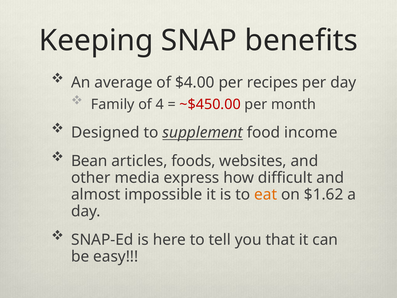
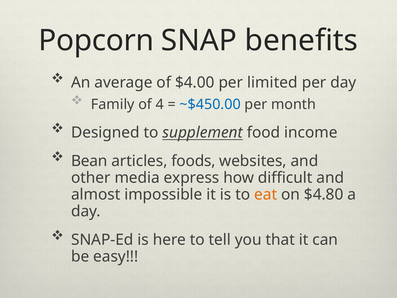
Keeping: Keeping -> Popcorn
recipes: recipes -> limited
~$450.00 colour: red -> blue
$1.62: $1.62 -> $4.80
